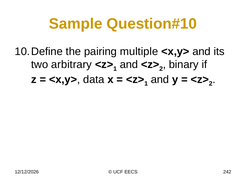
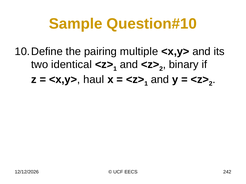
arbitrary: arbitrary -> identical
data: data -> haul
